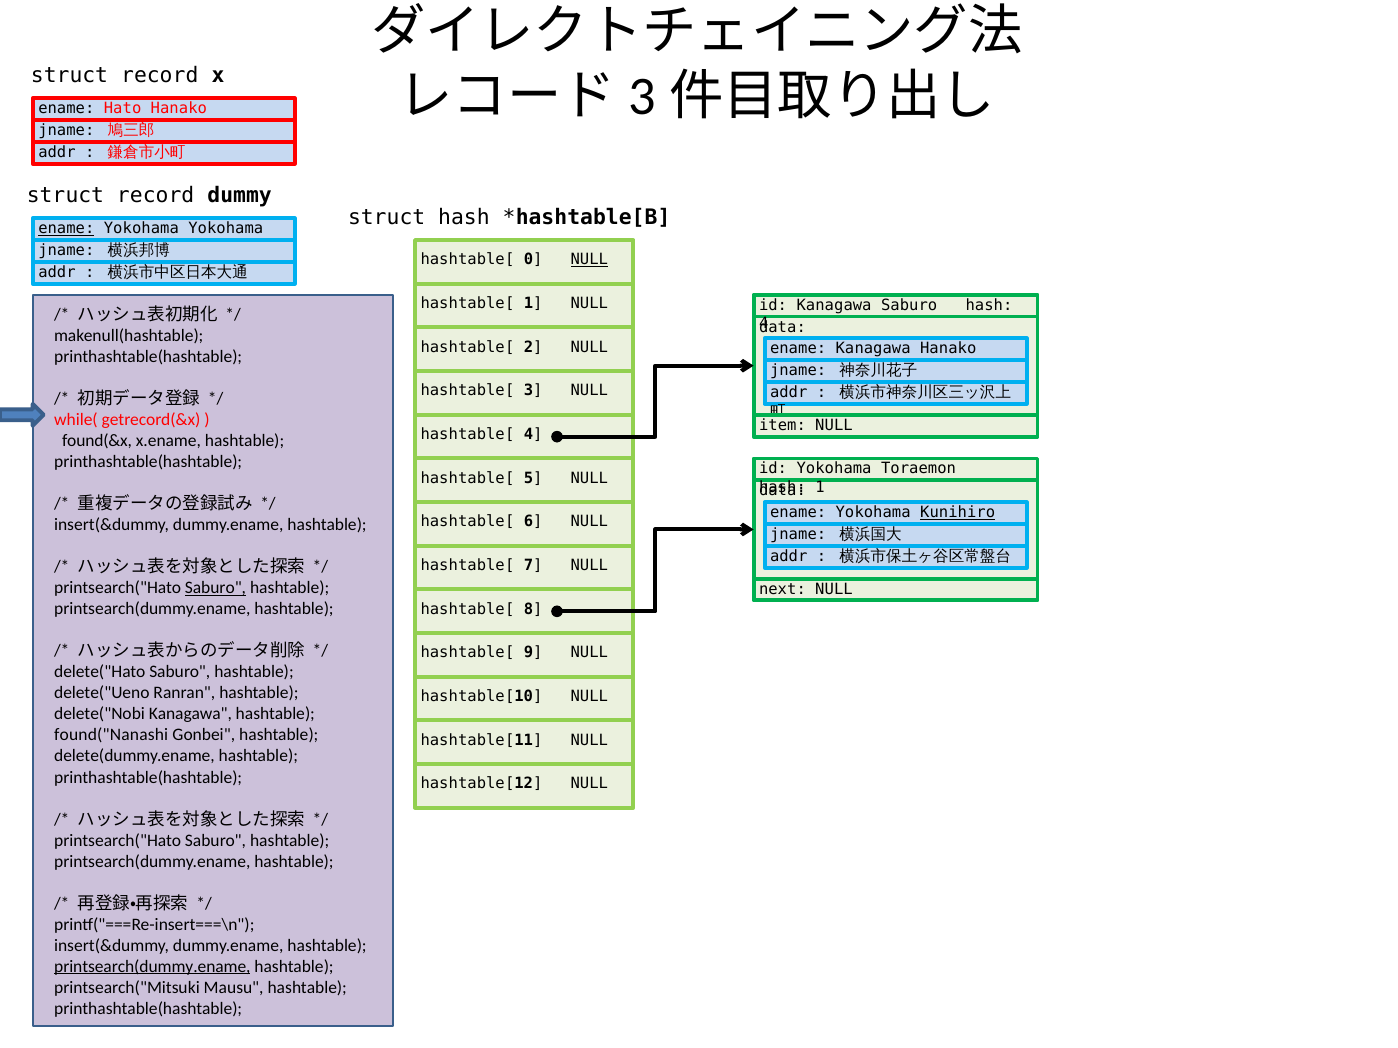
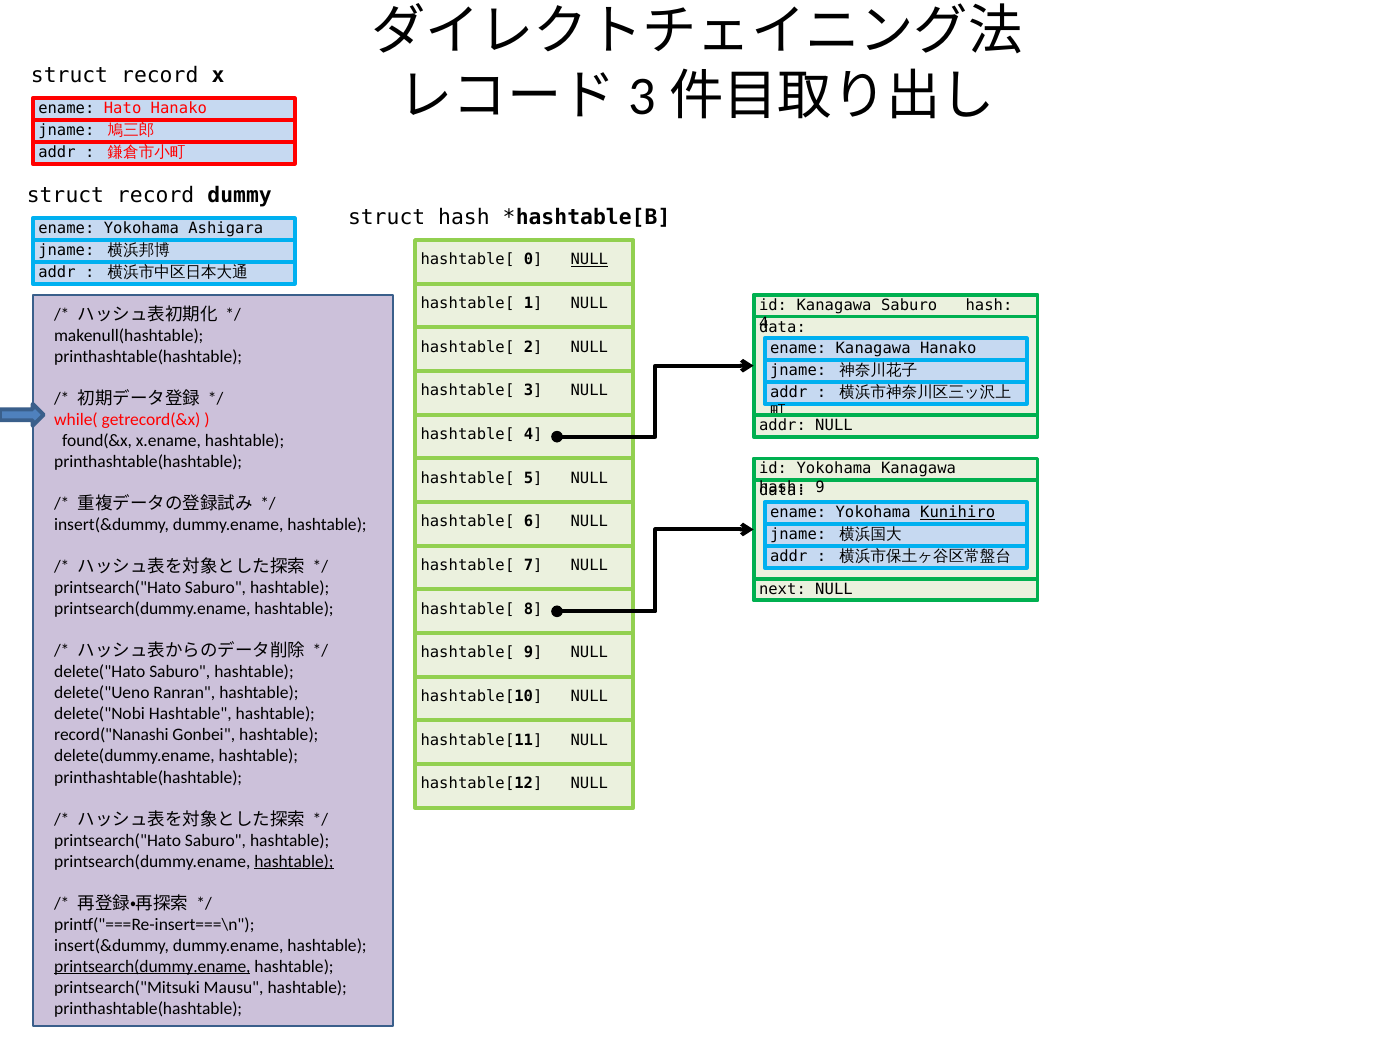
ename at (66, 229) underline: present -> none
Yokohama Yokohama: Yokohama -> Ashigara
item at (783, 425): item -> addr
Yokohama Toraemon: Toraemon -> Kanagawa
1 at (820, 488): 1 -> 9
Saburo at (215, 588) underline: present -> none
delete("Nobi Kanagawa: Kanagawa -> Hashtable
found("Nanashi: found("Nanashi -> record("Nanashi
hashtable at (294, 862) underline: none -> present
